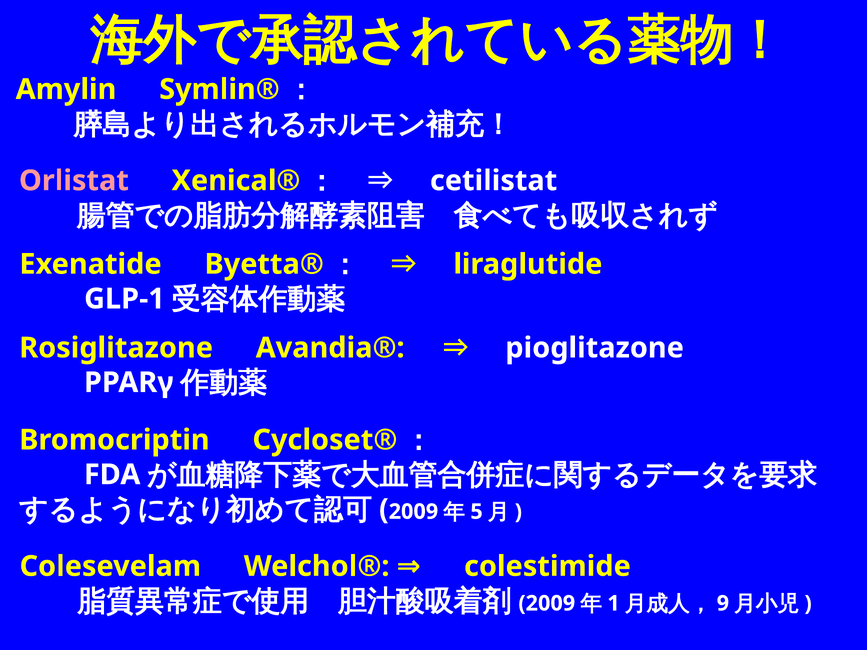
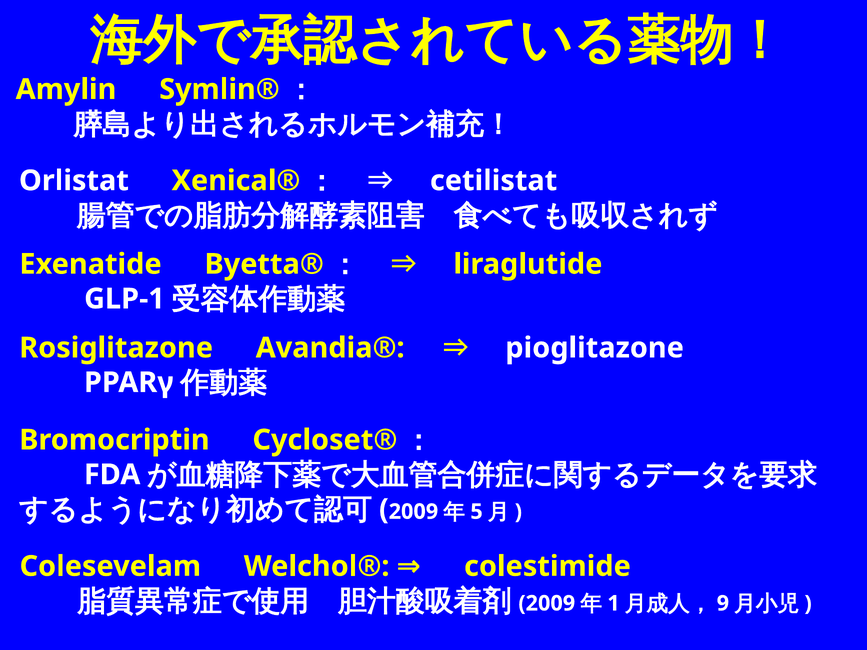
Orlistat colour: pink -> white
